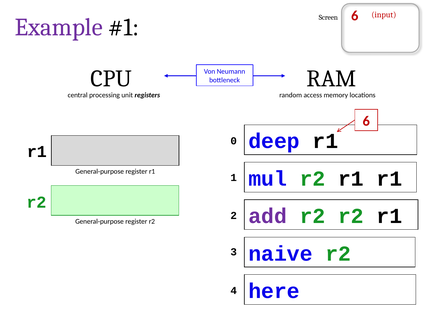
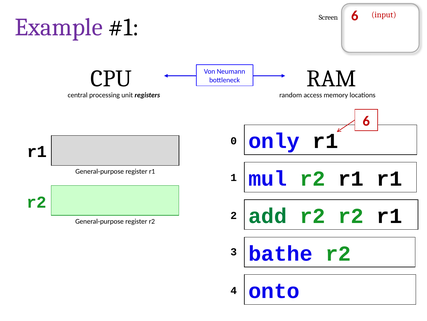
deep: deep -> only
add colour: purple -> green
naive: naive -> bathe
here: here -> onto
